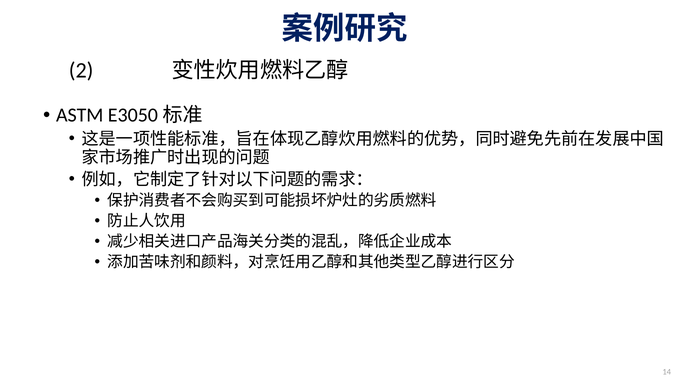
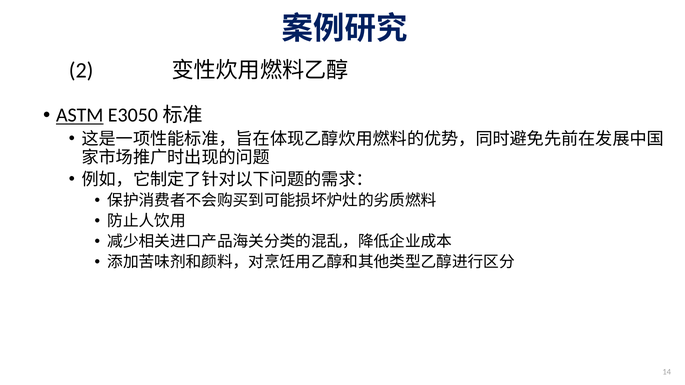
ASTM underline: none -> present
